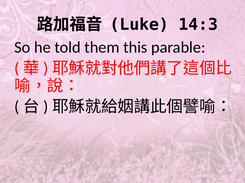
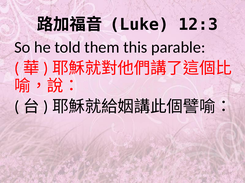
14:3: 14:3 -> 12:3
